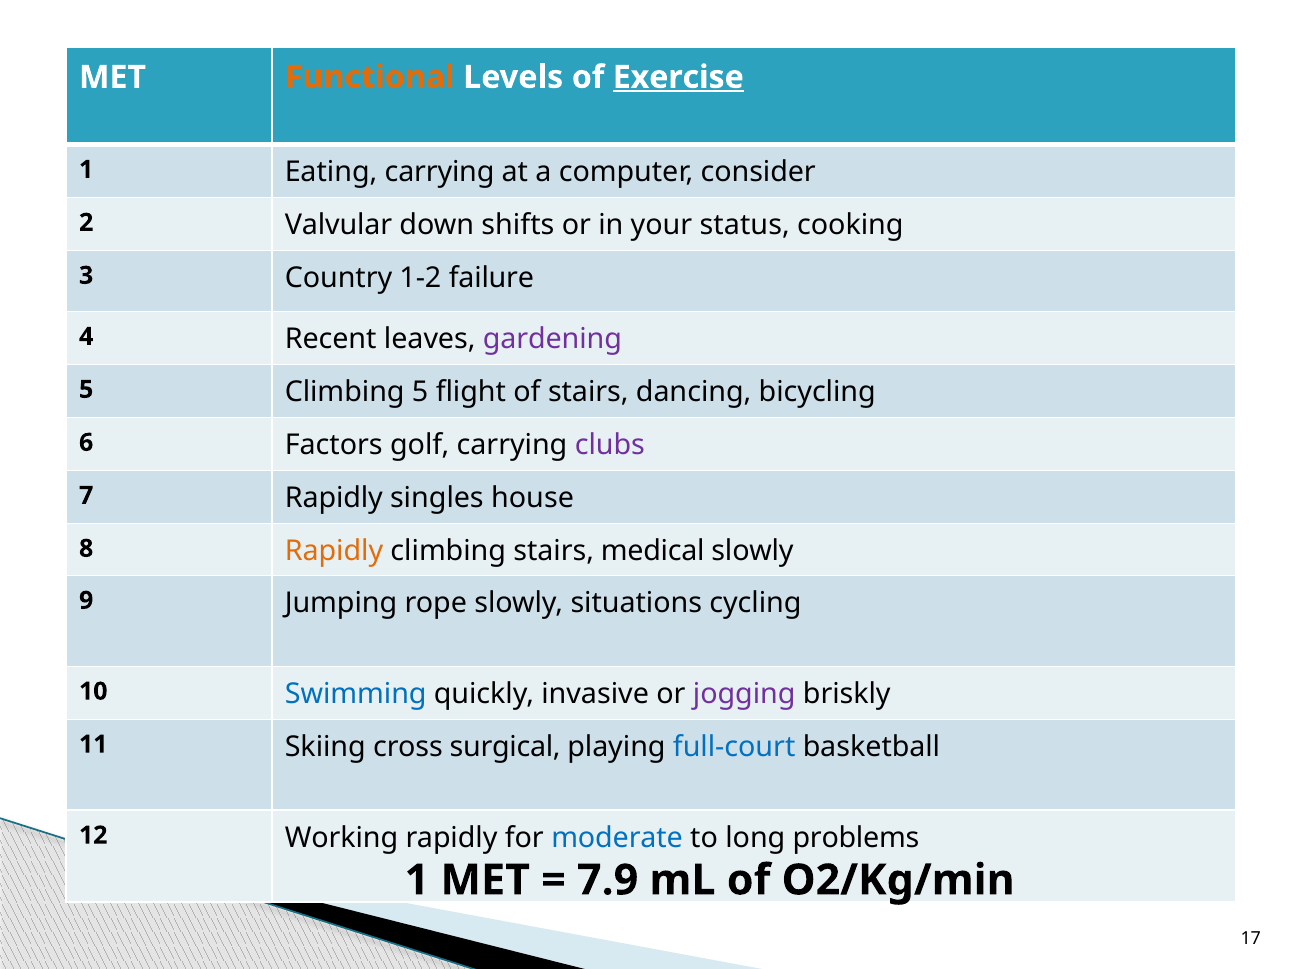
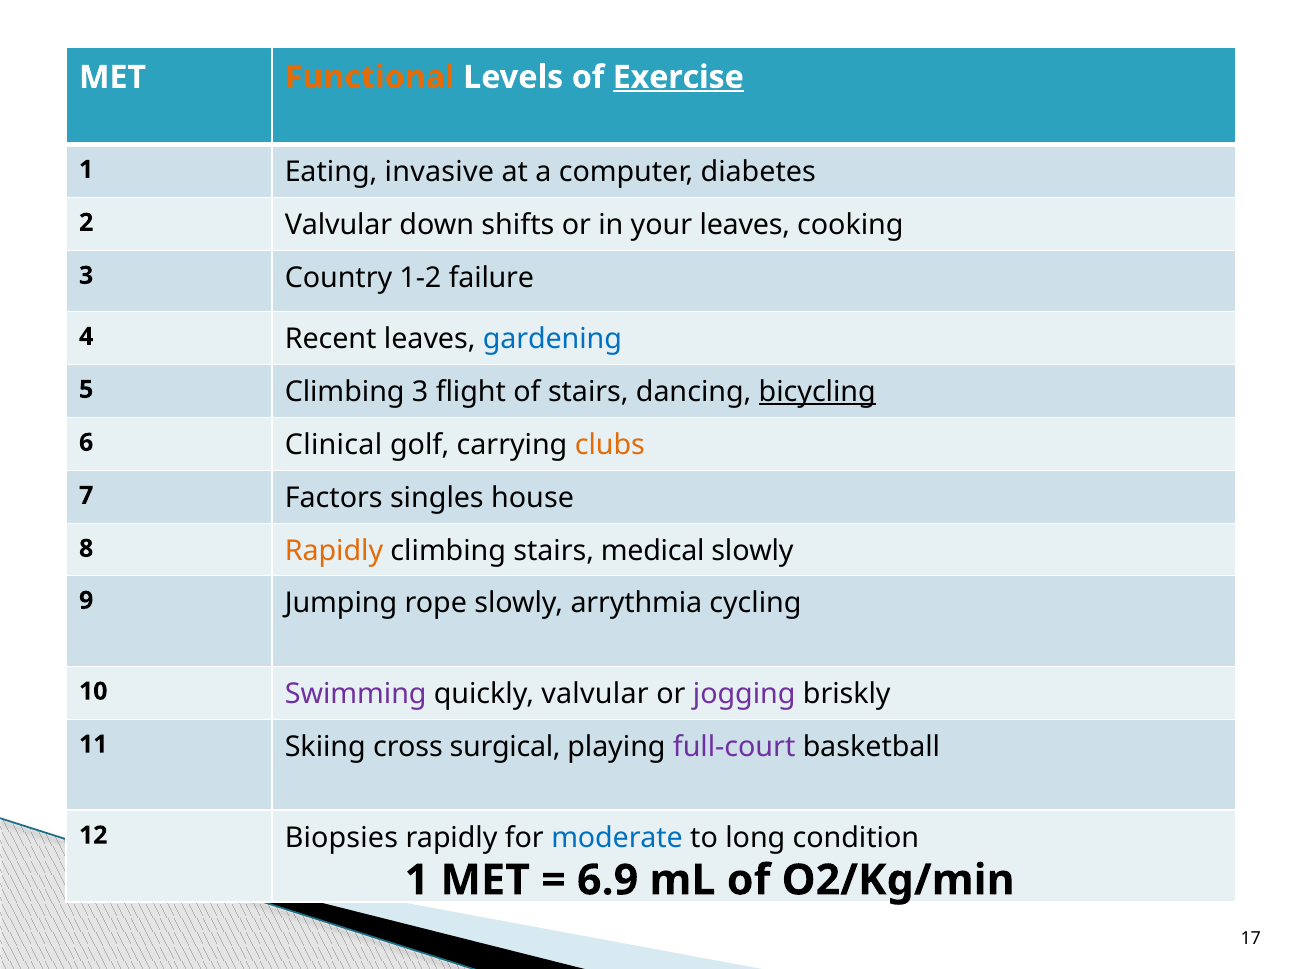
Eating carrying: carrying -> invasive
consider: consider -> diabetes
your status: status -> leaves
gardening colour: purple -> blue
Climbing 5: 5 -> 3
bicycling underline: none -> present
Factors: Factors -> Clinical
clubs colour: purple -> orange
7 Rapidly: Rapidly -> Factors
situations: situations -> arrythmia
Swimming colour: blue -> purple
quickly invasive: invasive -> valvular
full-court colour: blue -> purple
Working: Working -> Biopsies
problems: problems -> condition
7.9: 7.9 -> 6.9
